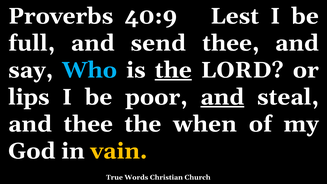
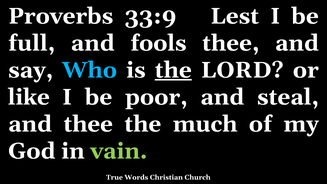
40:9: 40:9 -> 33:9
send: send -> fools
lips: lips -> like
and at (222, 97) underline: present -> none
when: when -> much
vain colour: yellow -> light green
